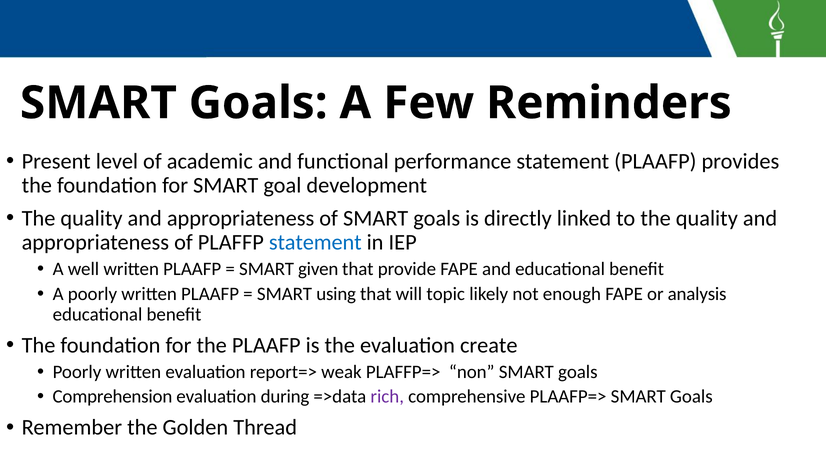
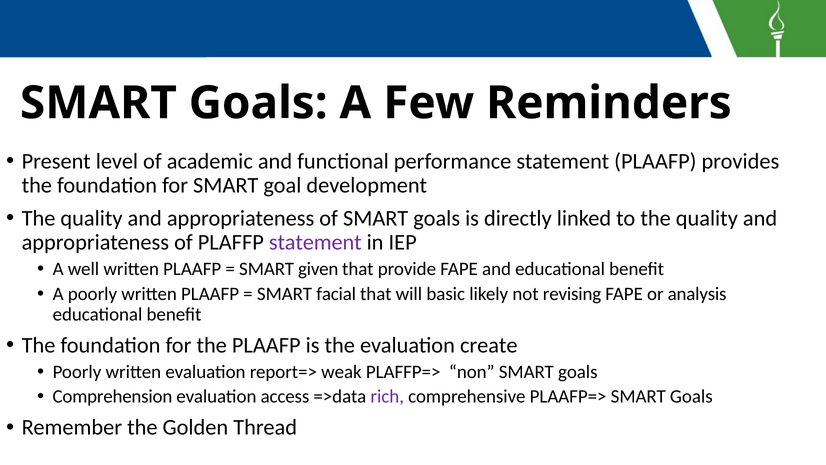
statement at (315, 242) colour: blue -> purple
using: using -> facial
topic: topic -> basic
enough: enough -> revising
during: during -> access
